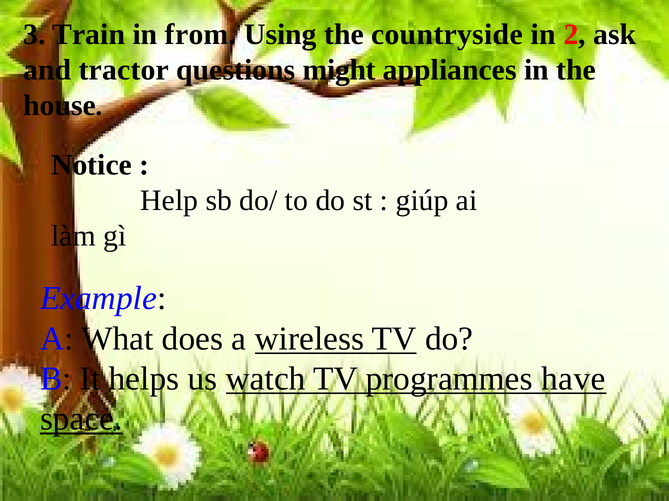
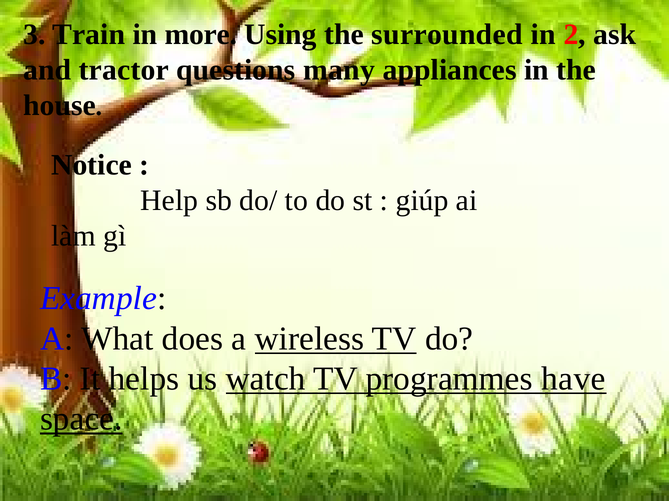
from: from -> more
countryside: countryside -> surrounded
might: might -> many
